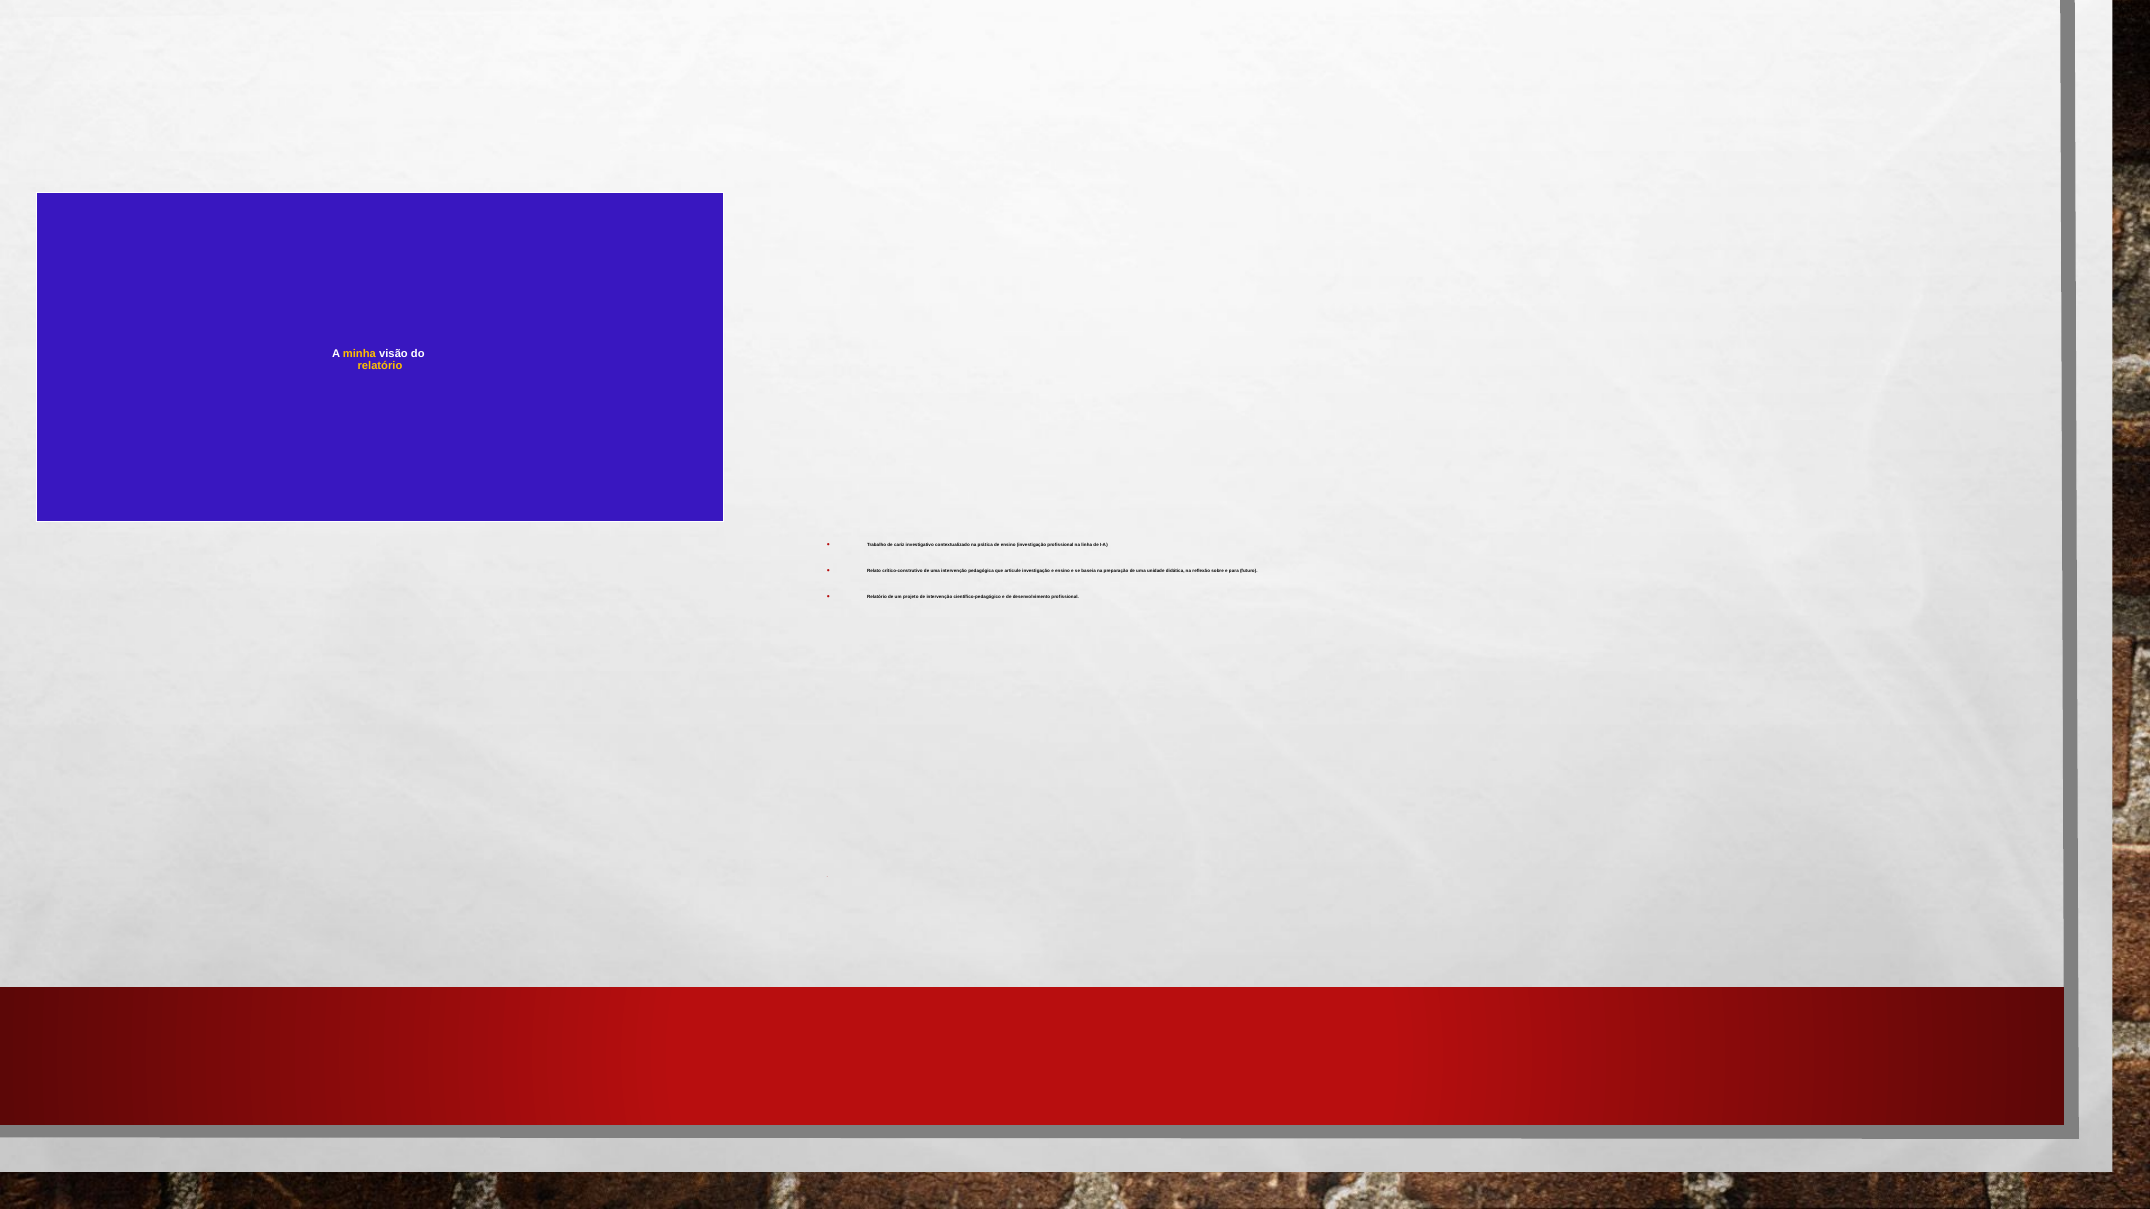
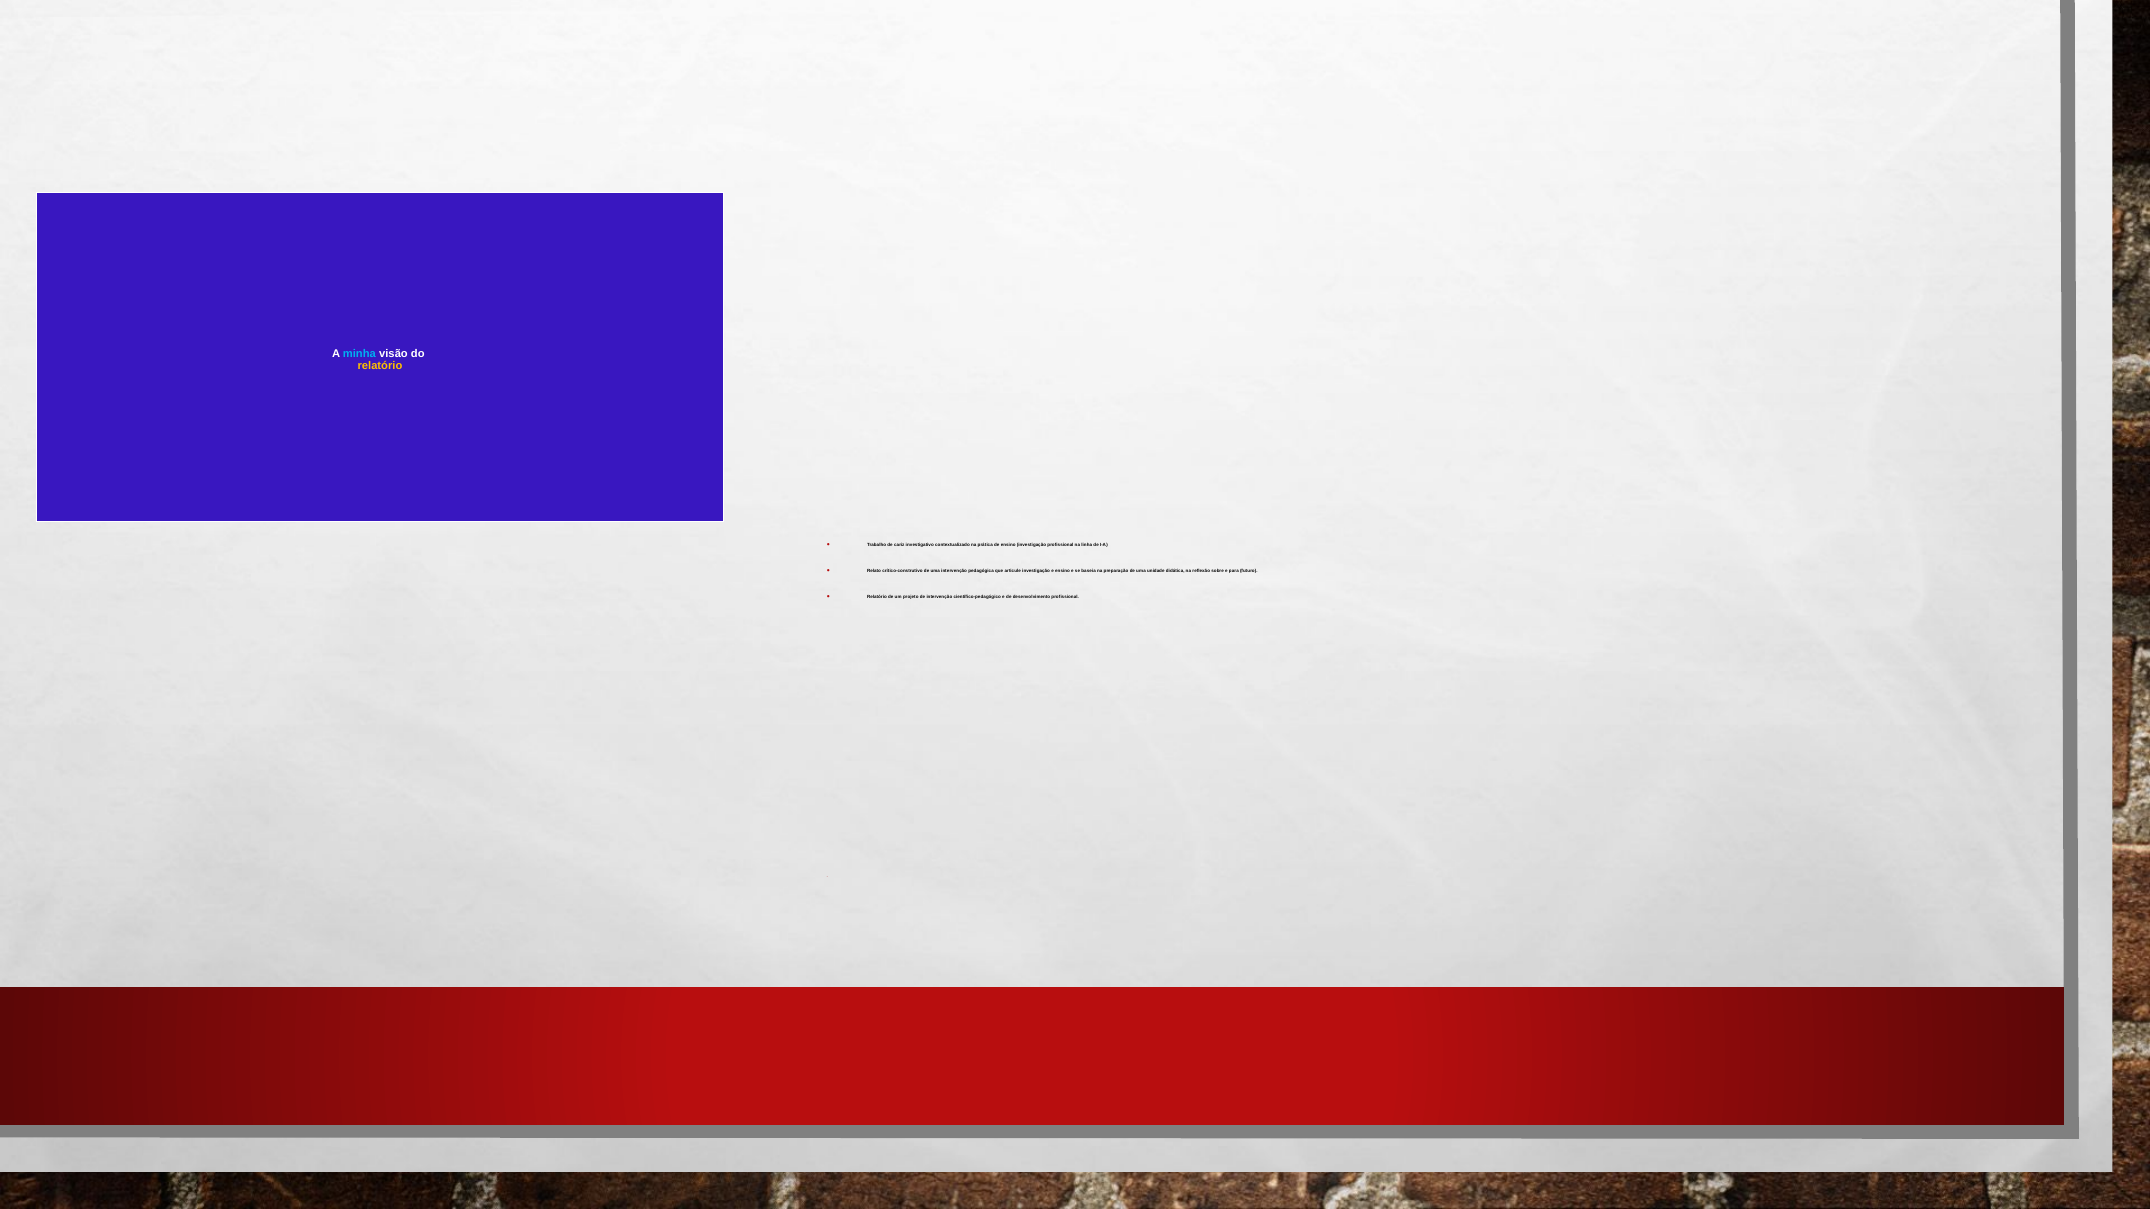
minha colour: yellow -> light blue
